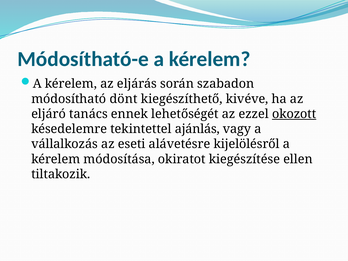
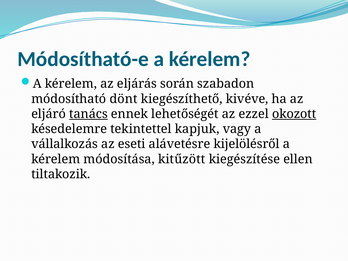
tanács underline: none -> present
ajánlás: ajánlás -> kapjuk
okiratot: okiratot -> kitűzött
